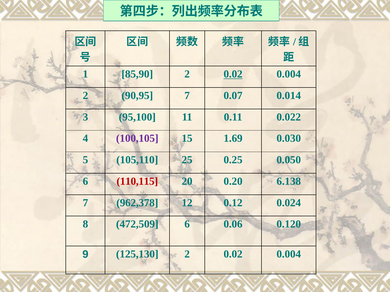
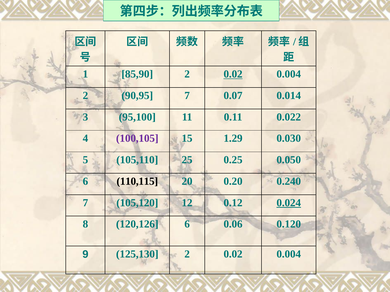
1.69: 1.69 -> 1.29
110,115 colour: red -> black
6.138: 6.138 -> 0.240
962,378: 962,378 -> 105,120
0.024 underline: none -> present
472,509: 472,509 -> 120,126
